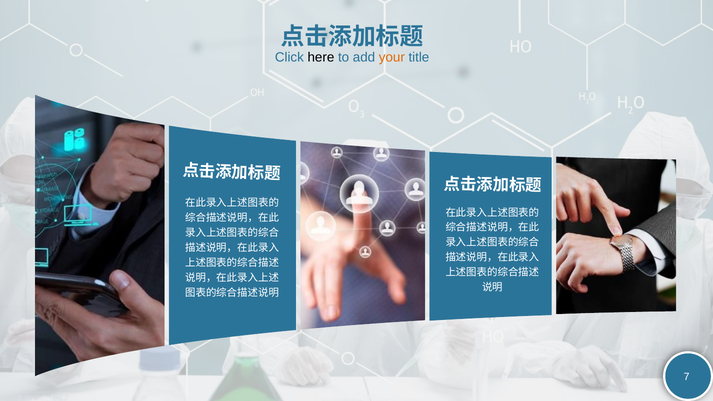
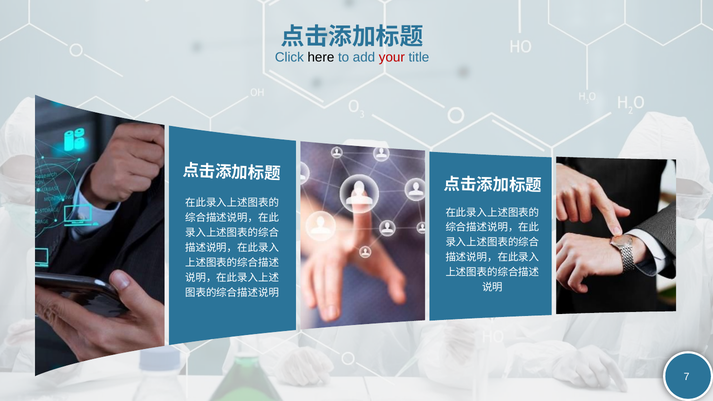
your colour: orange -> red
